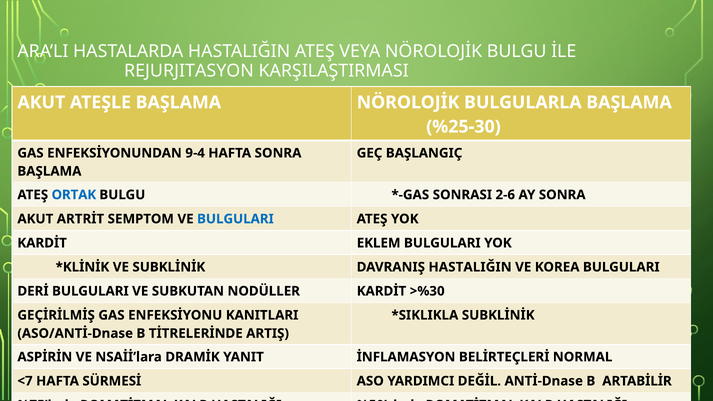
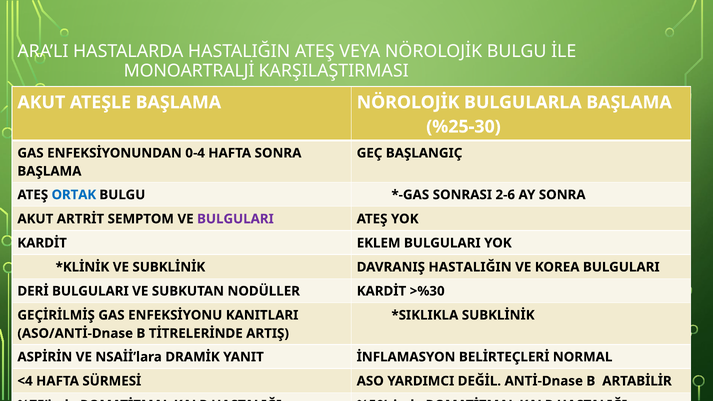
REJURJITASYON: REJURJITASYON -> MONOARTRALJİ
9-4: 9-4 -> 0-4
BULGULARI at (235, 219) colour: blue -> purple
<7: <7 -> <4
